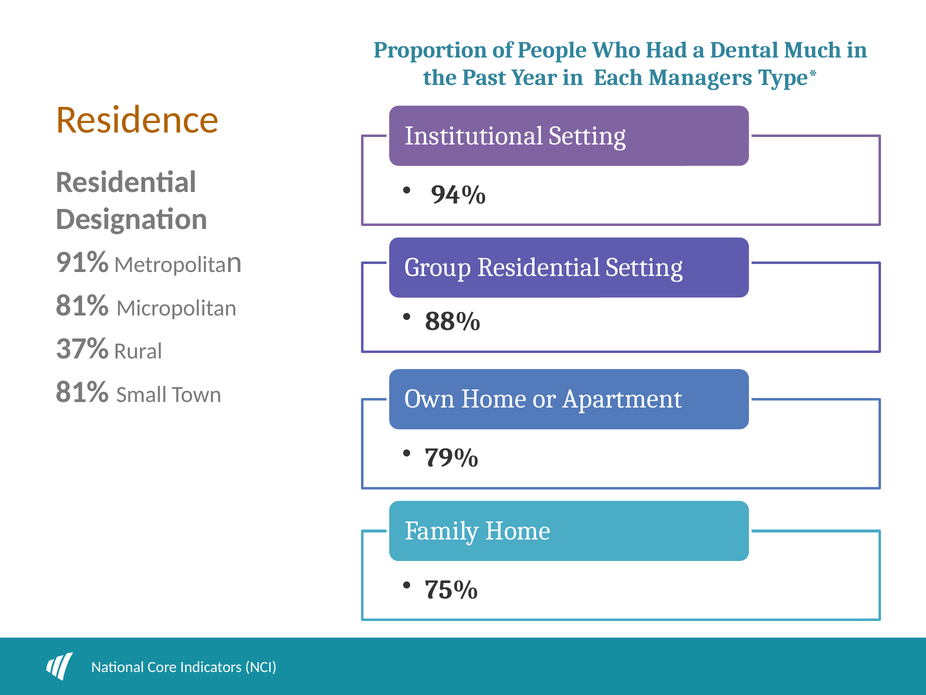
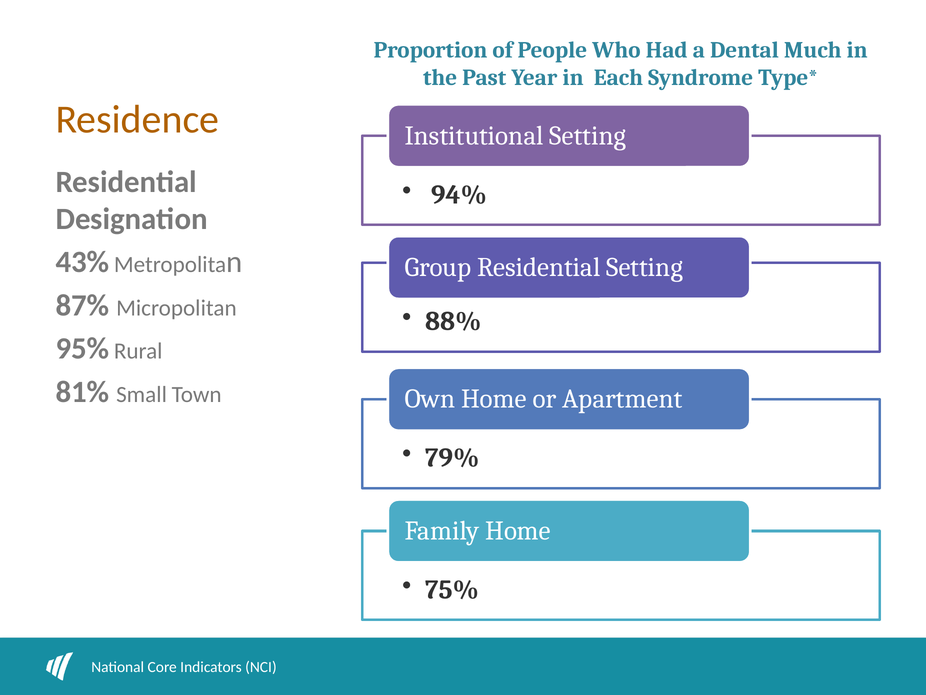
Managers: Managers -> Syndrome
91%: 91% -> 43%
81% at (82, 305): 81% -> 87%
37%: 37% -> 95%
